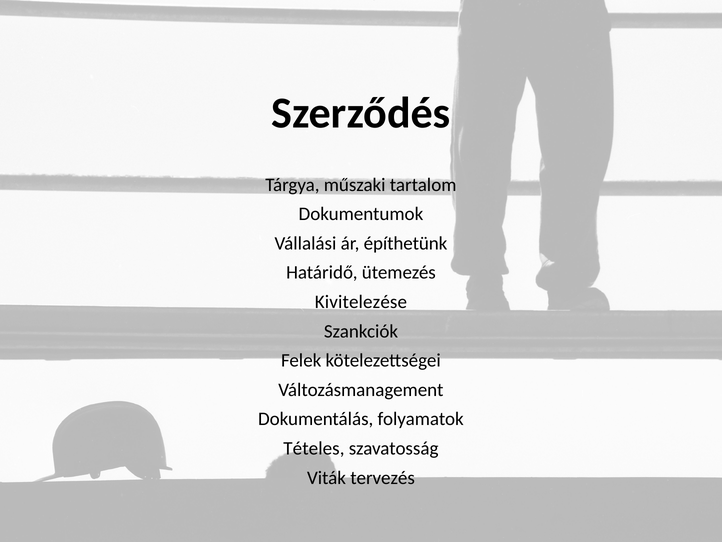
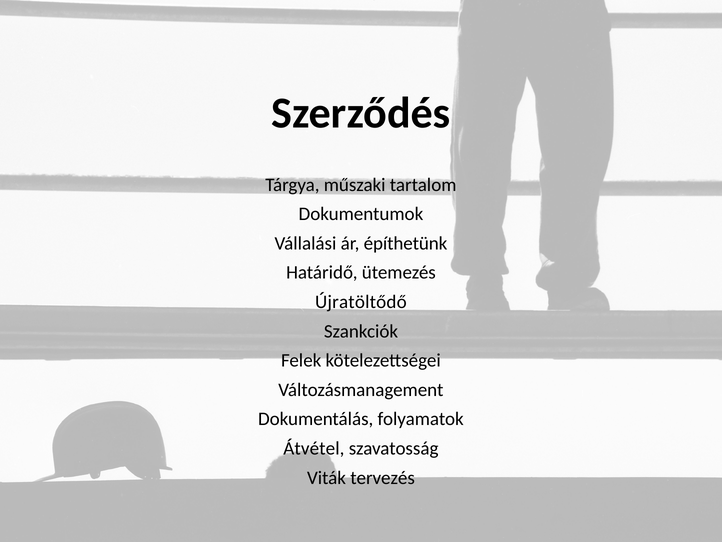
Kivitelezése: Kivitelezése -> Újratöltődő
Tételes: Tételes -> Átvétel
